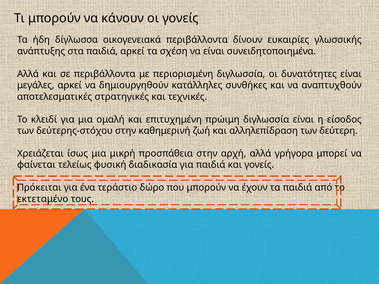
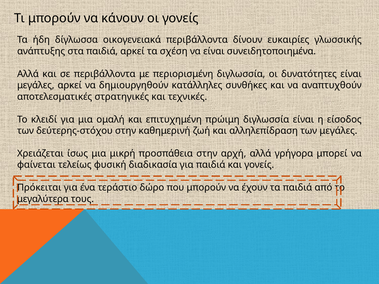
των δεύτερη: δεύτερη -> μεγάλες
εκτεταμένο: εκτεταμένο -> μεγαλύτερα
